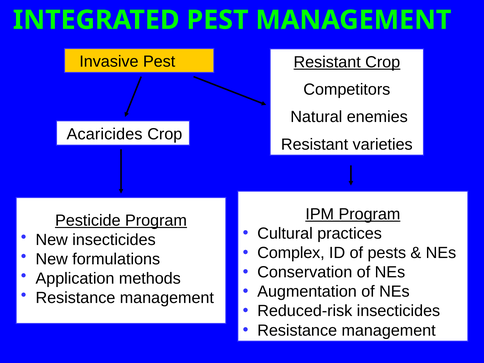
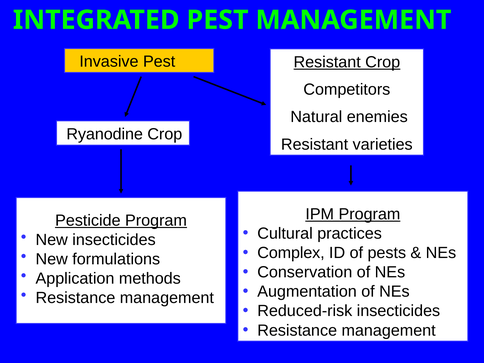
Acaricides: Acaricides -> Ryanodine
